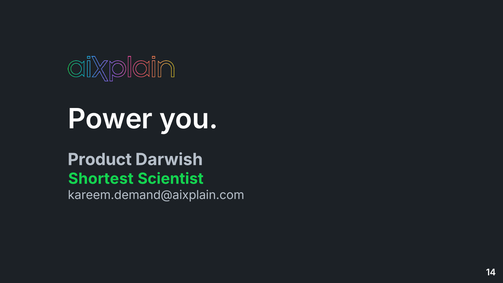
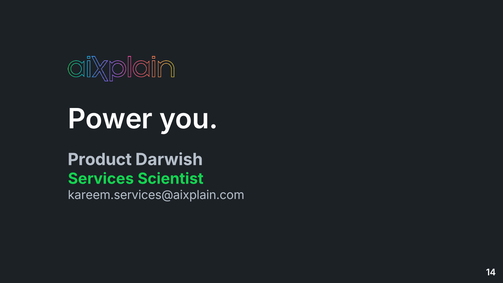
Shortest: Shortest -> Services
kareem.demand@aixplain.com: kareem.demand@aixplain.com -> kareem.services@aixplain.com
